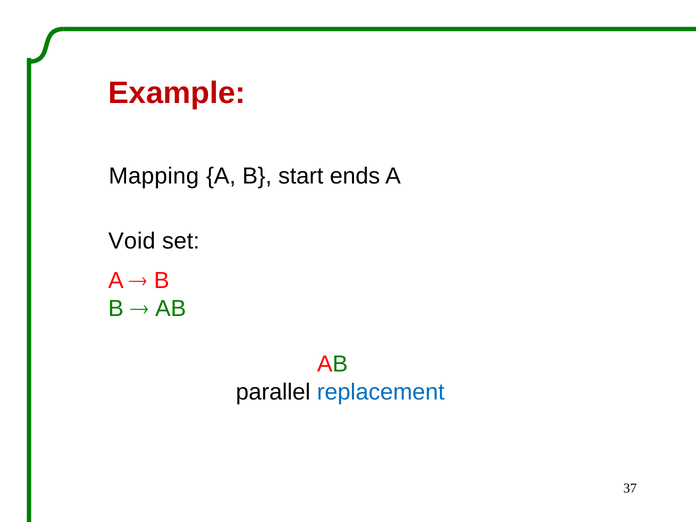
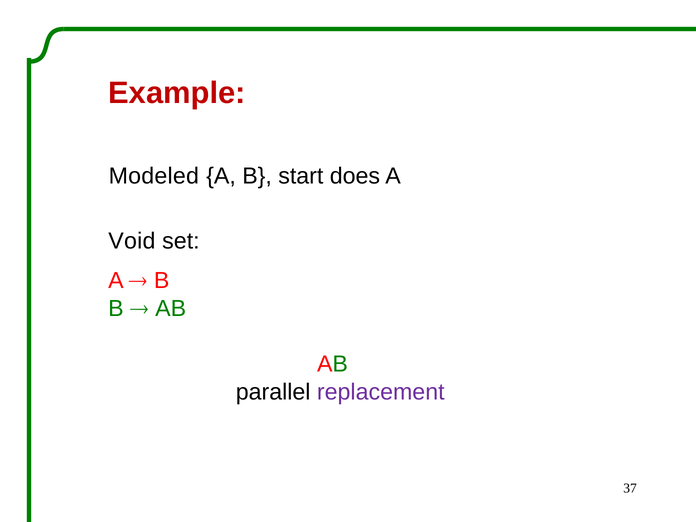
Mapping: Mapping -> Modeled
ends: ends -> does
replacement colour: blue -> purple
